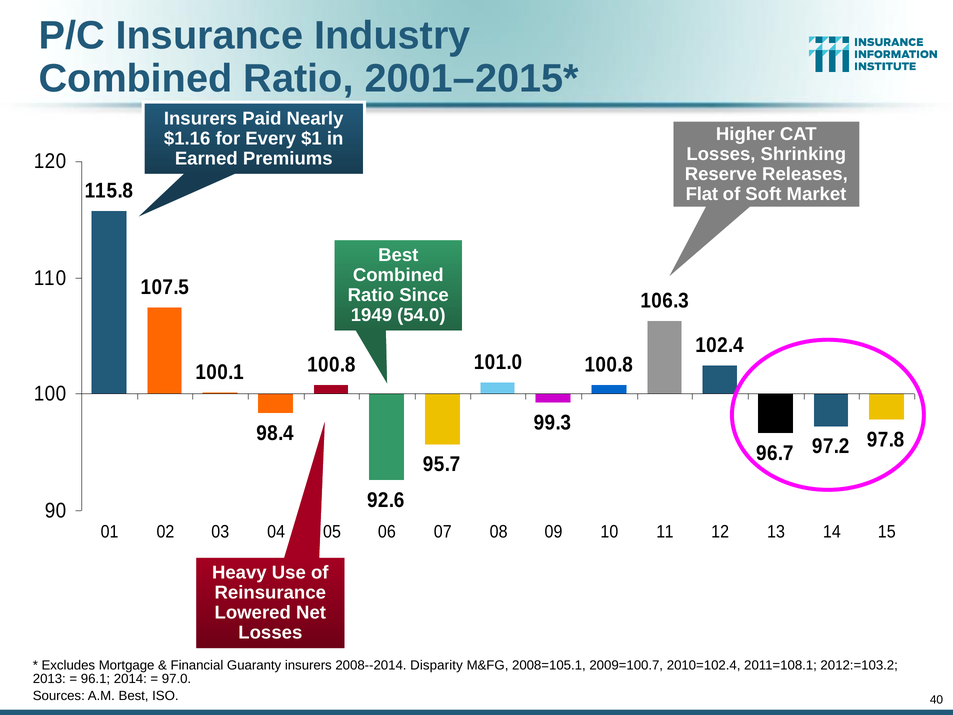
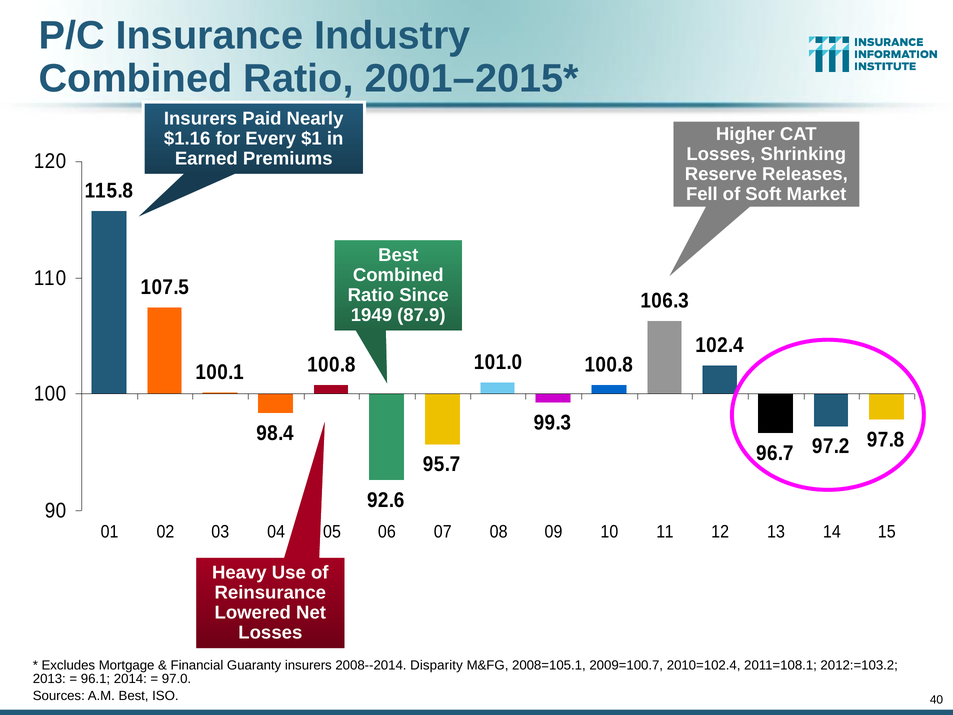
Flat: Flat -> Fell
54.0: 54.0 -> 87.9
